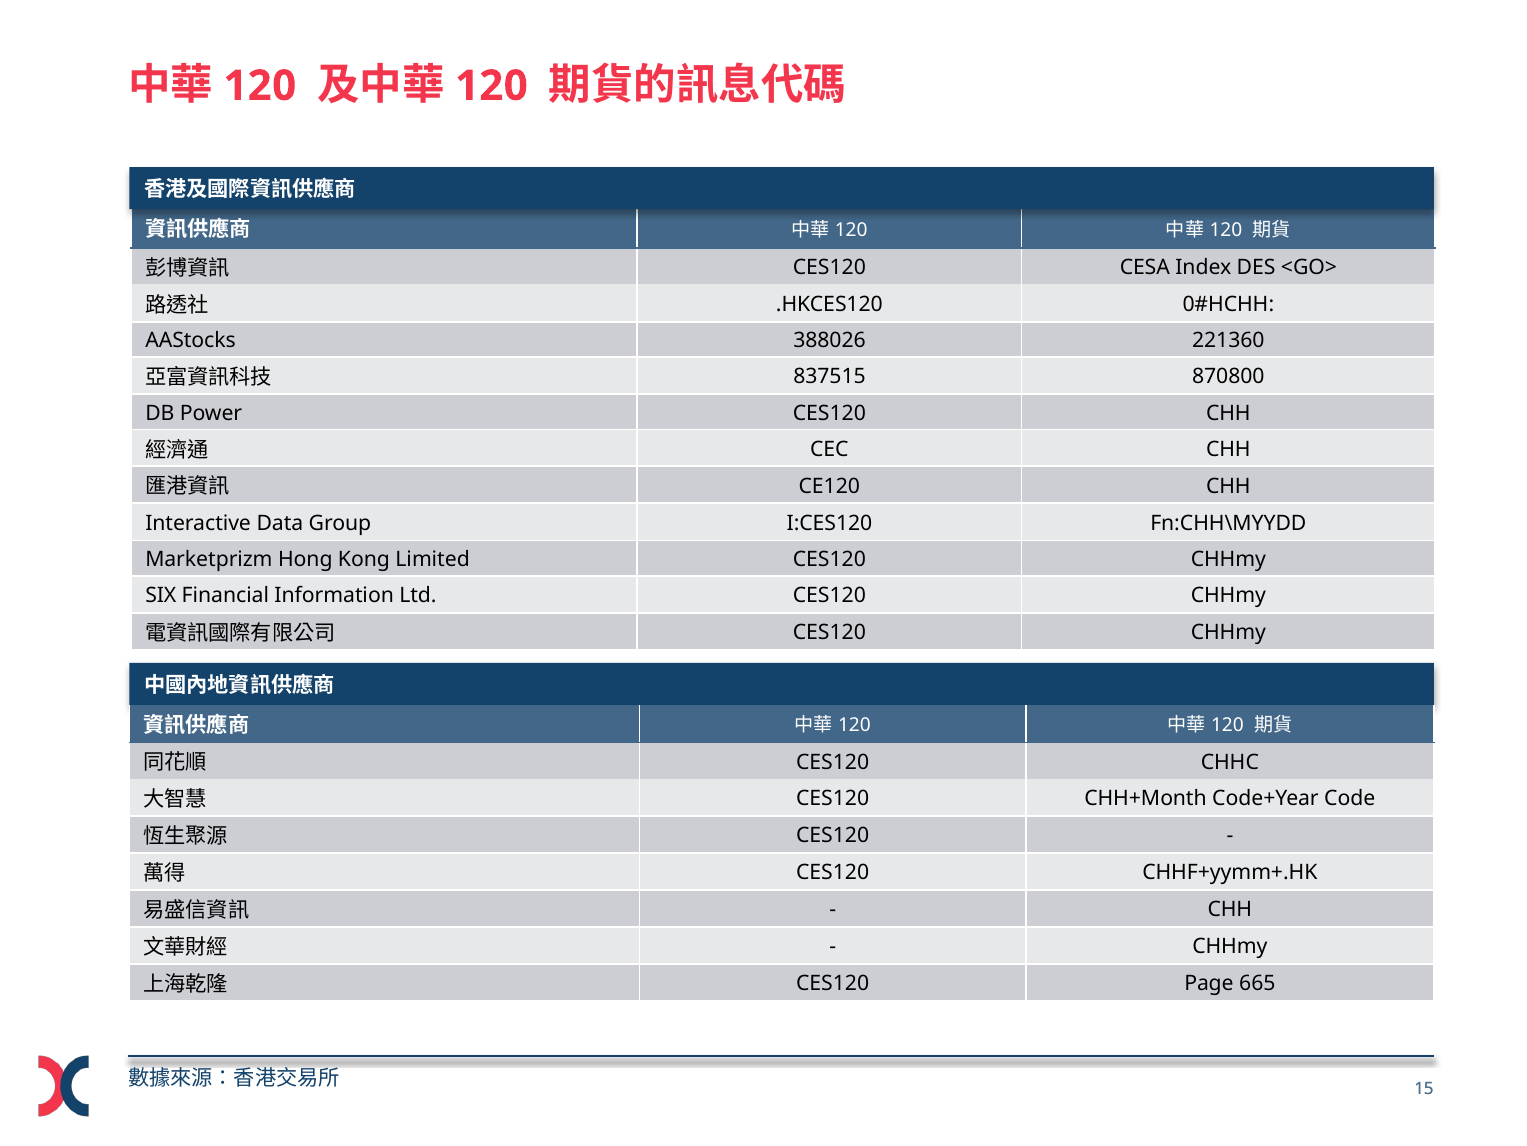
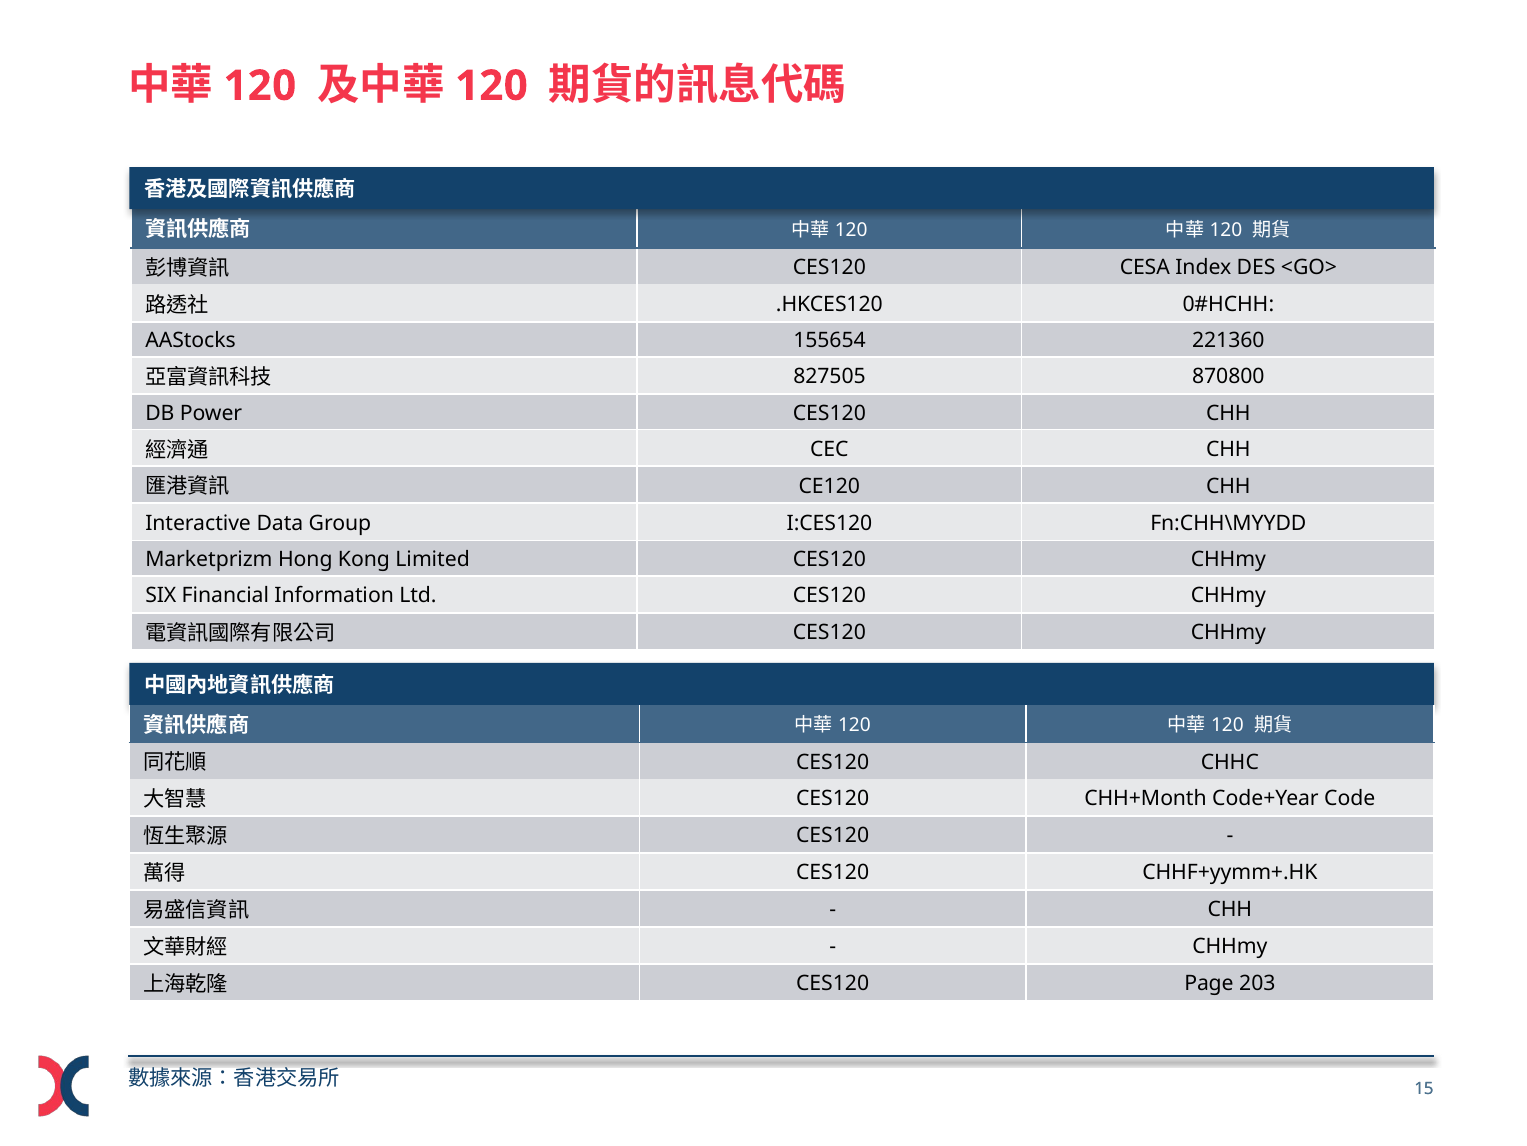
388026: 388026 -> 155654
837515: 837515 -> 827505
665: 665 -> 203
